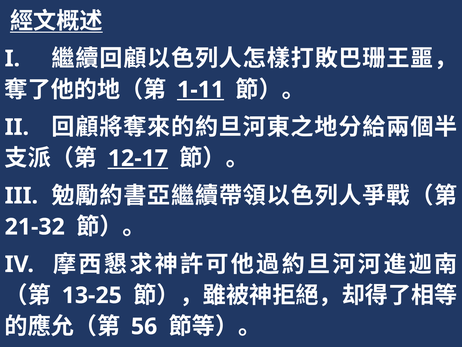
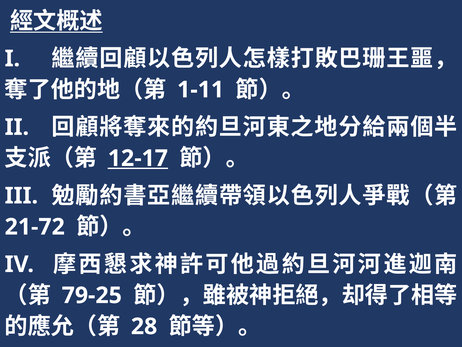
1-11 underline: present -> none
21-32: 21-32 -> 21-72
13-25: 13-25 -> 79-25
56: 56 -> 28
